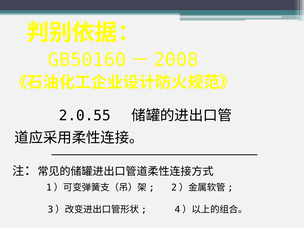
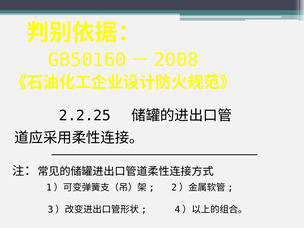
2.0.55: 2.0.55 -> 2.2.25
